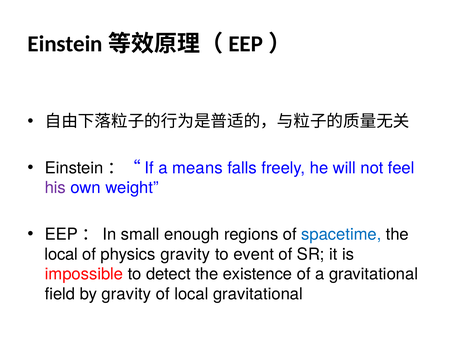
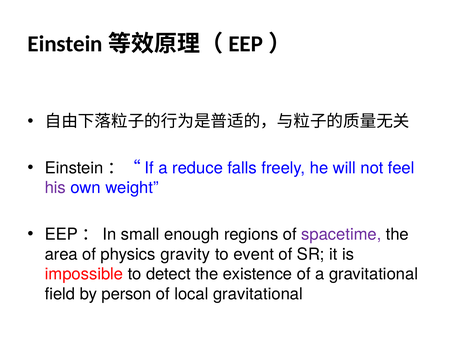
means: means -> reduce
spacetime colour: blue -> purple
local at (61, 254): local -> area
by gravity: gravity -> person
